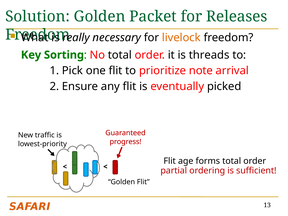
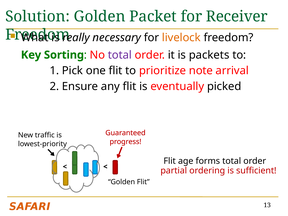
Releases: Releases -> Receiver
total at (120, 55) colour: black -> purple
threads: threads -> packets
